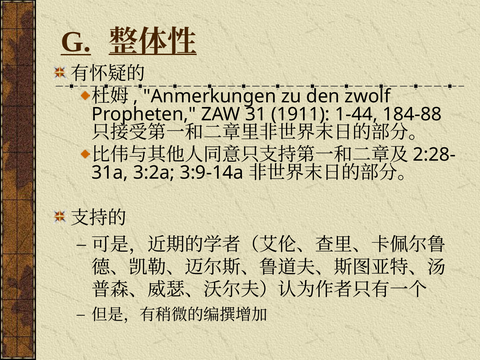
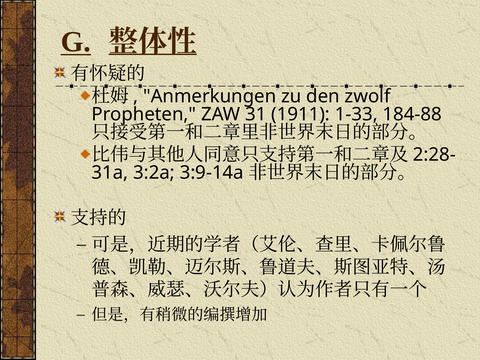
1-44: 1-44 -> 1-33
